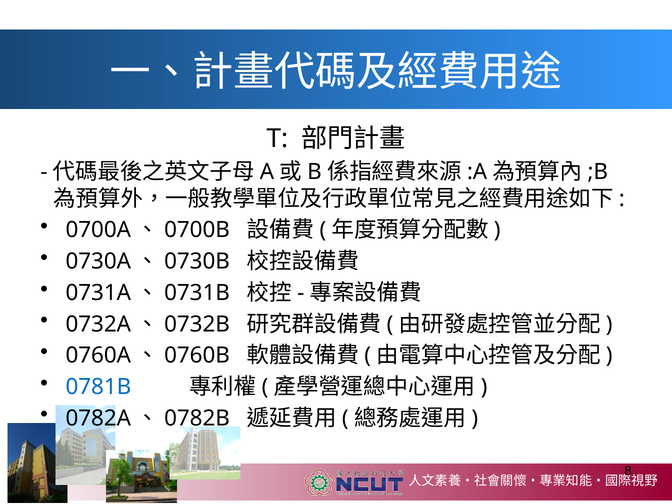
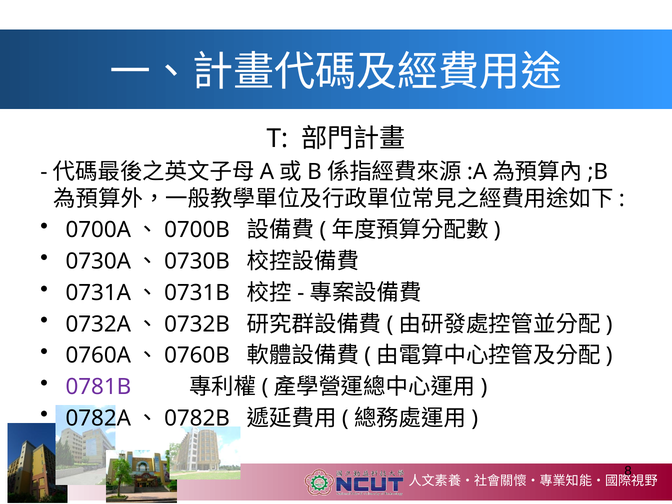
0781B colour: blue -> purple
